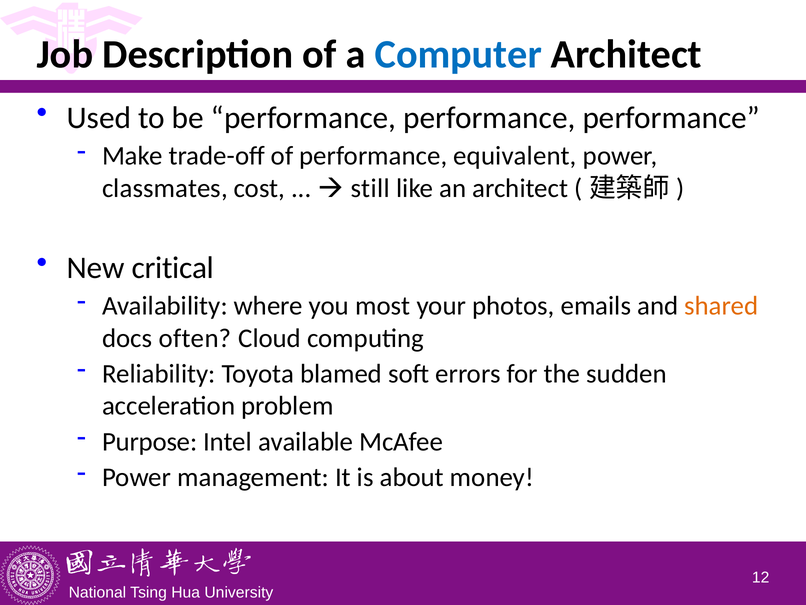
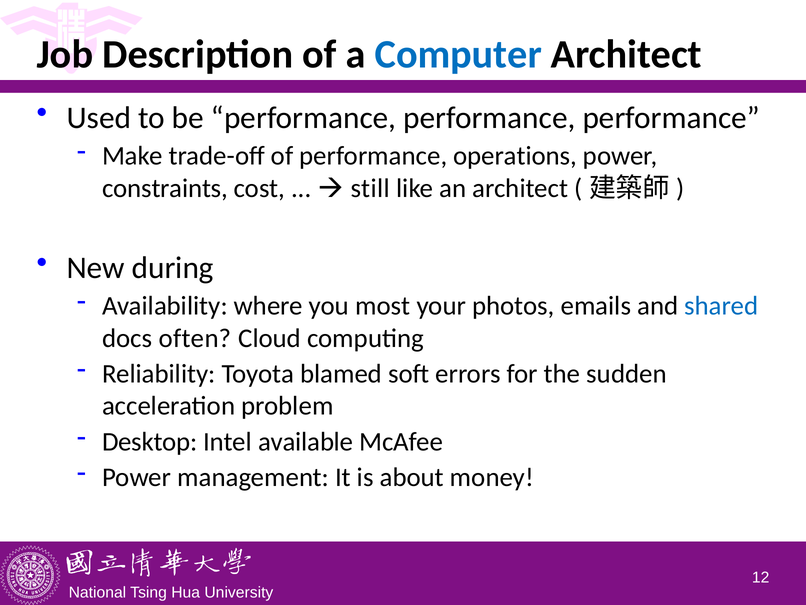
equivalent: equivalent -> operations
classmates: classmates -> constraints
critical: critical -> during
shared colour: orange -> blue
Purpose: Purpose -> Desktop
